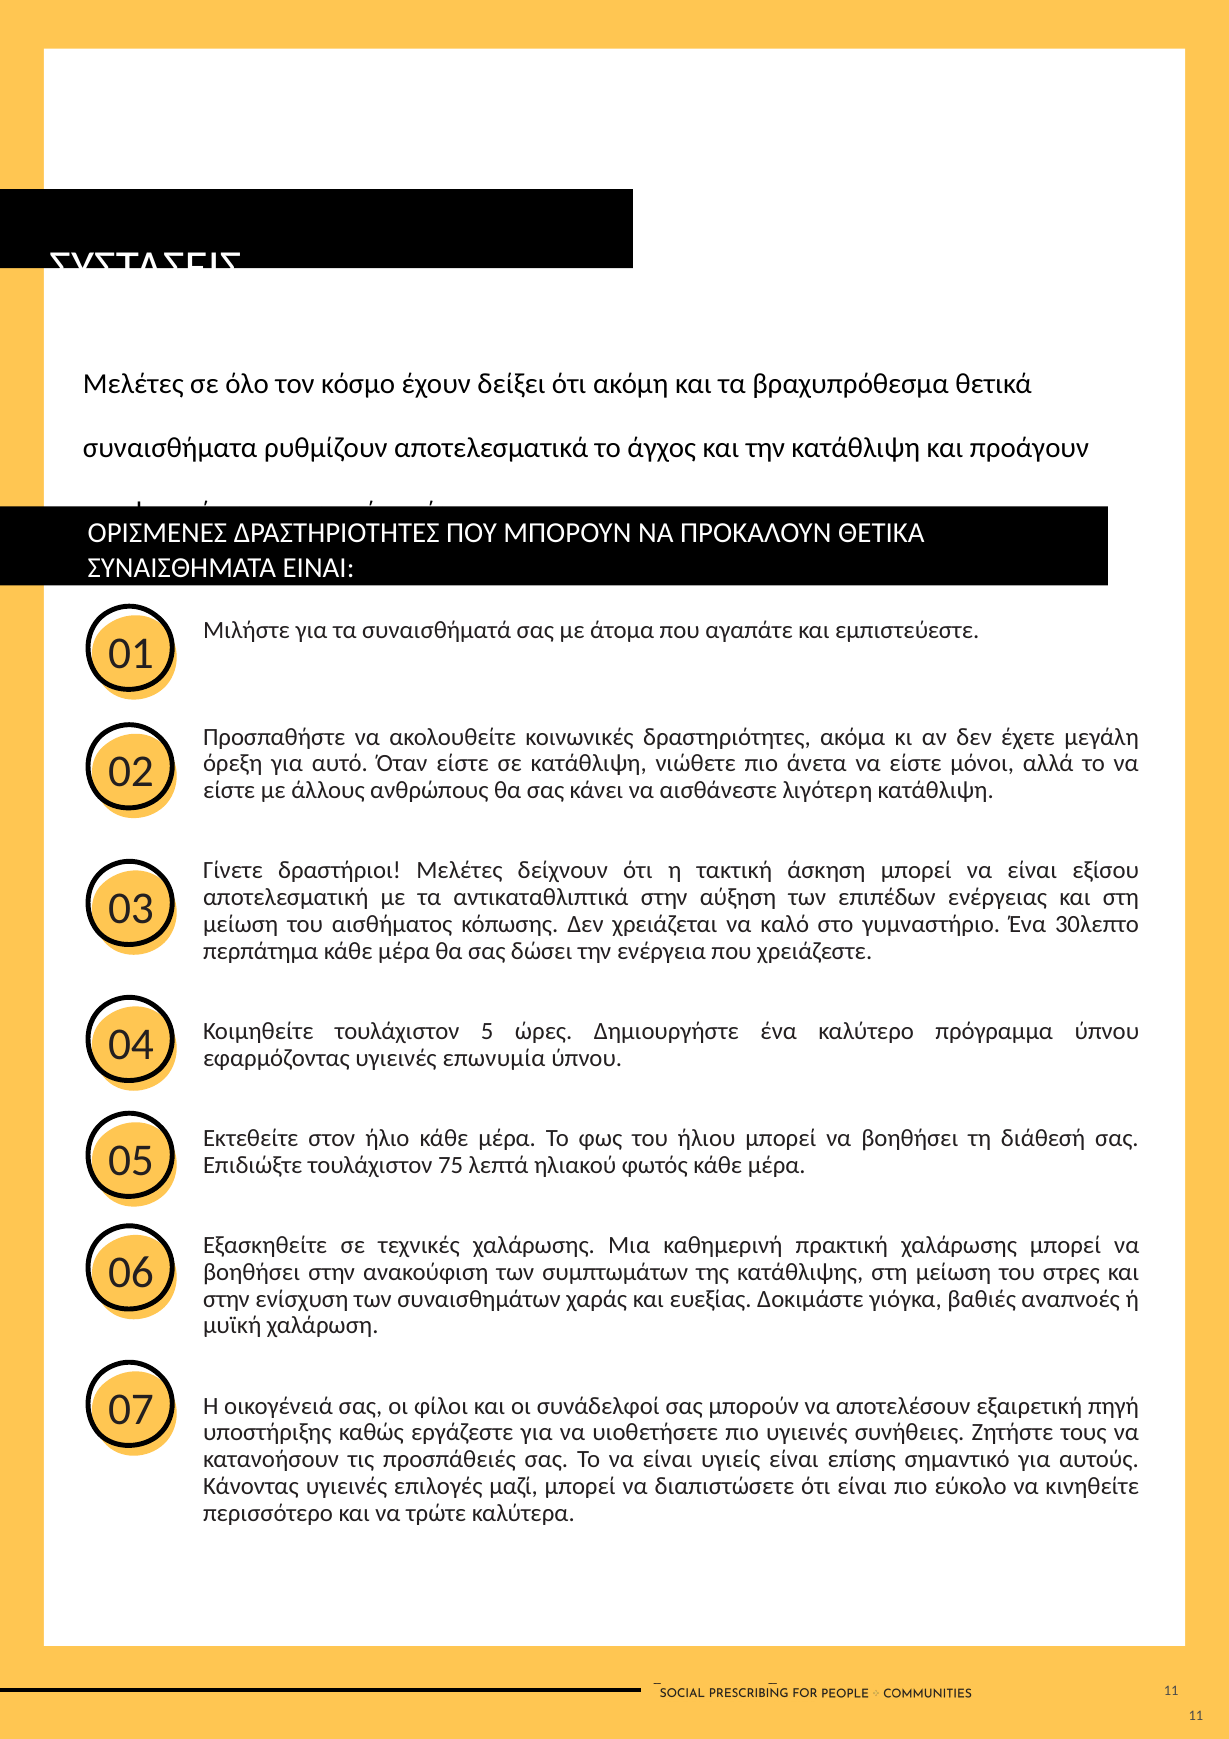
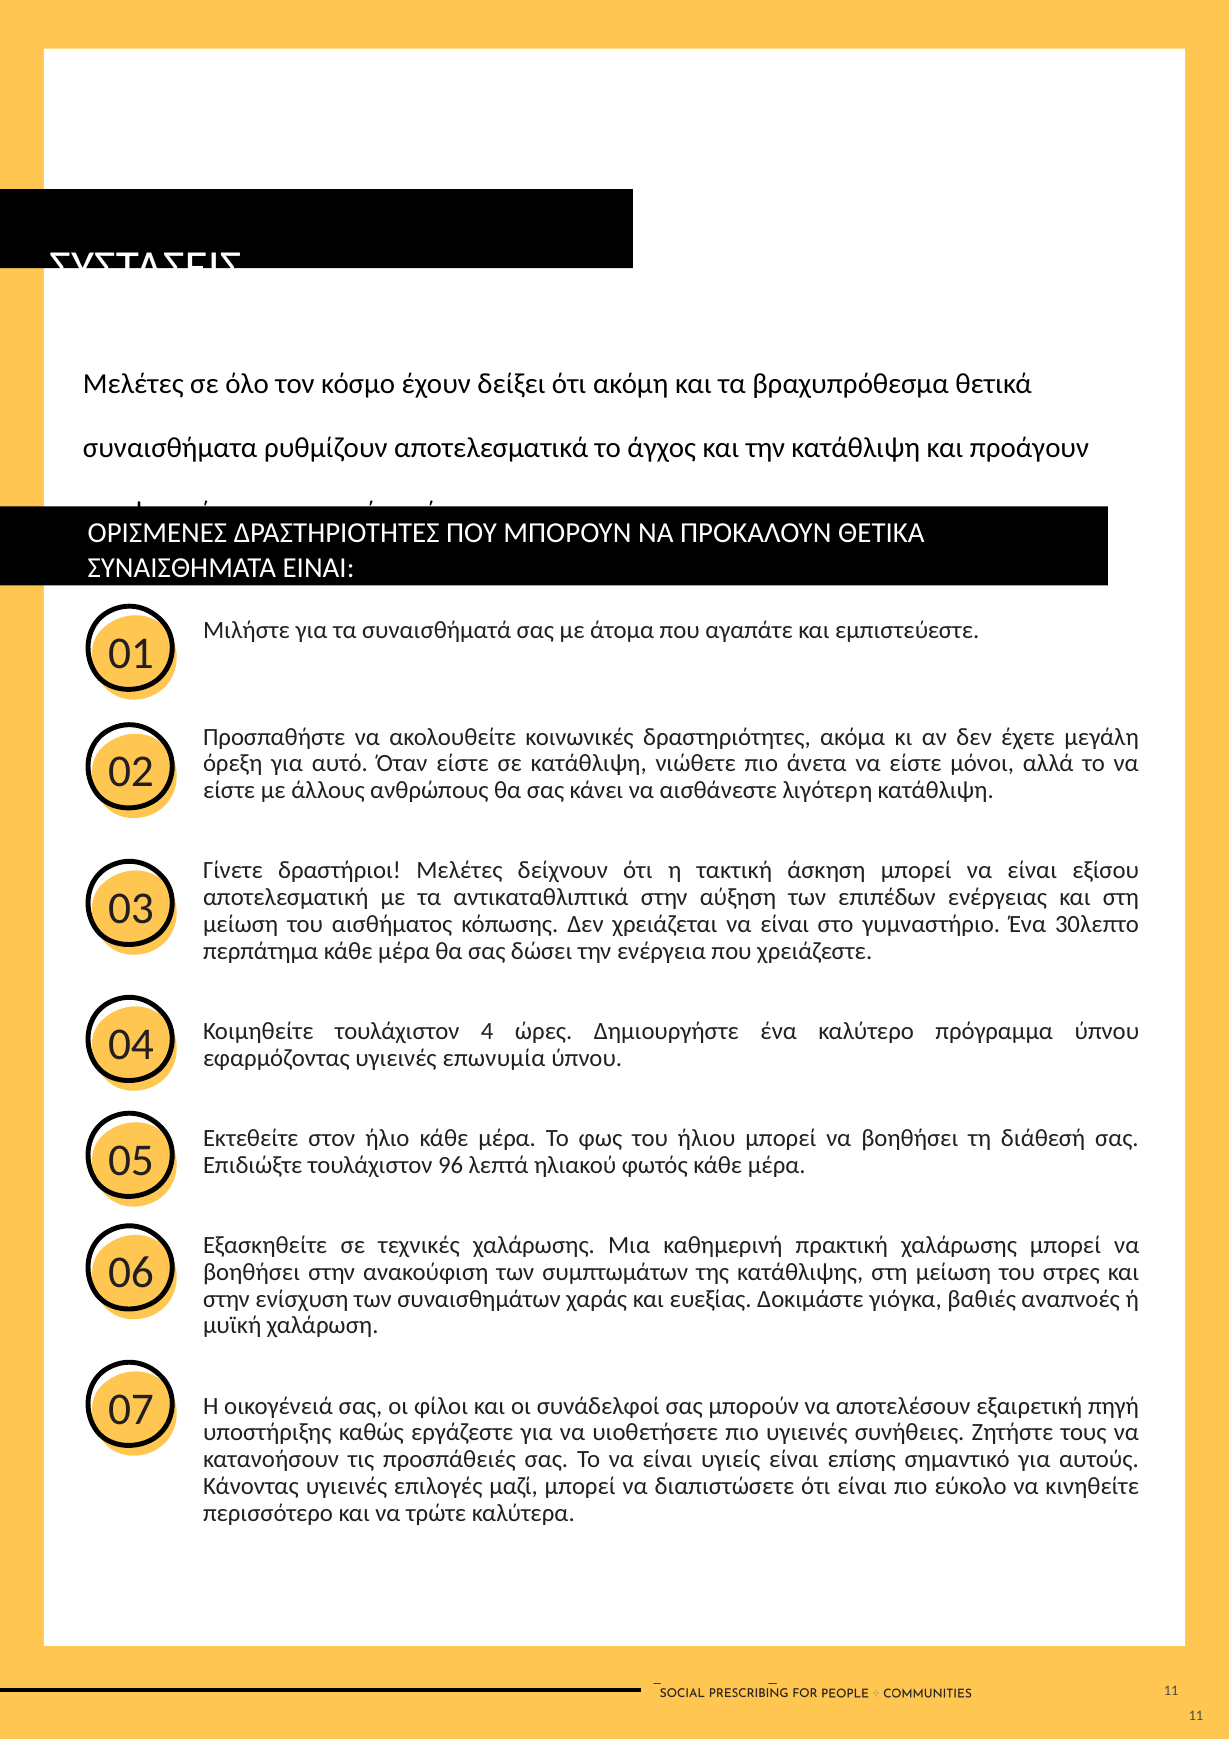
χρειάζεται να καλό: καλό -> είναι
5: 5 -> 4
75: 75 -> 96
